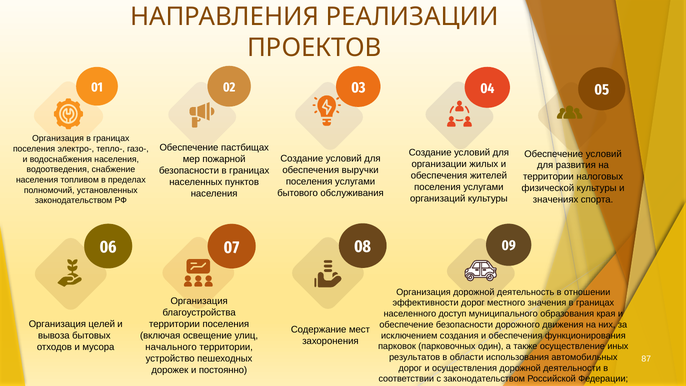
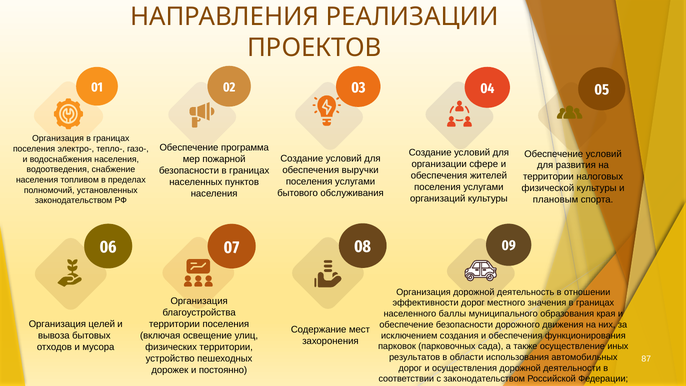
пастбищах: пастбищах -> программа
жилых: жилых -> сфере
значениях: значениях -> плановым
доступ: доступ -> баллы
один: один -> сада
начального: начального -> физических
